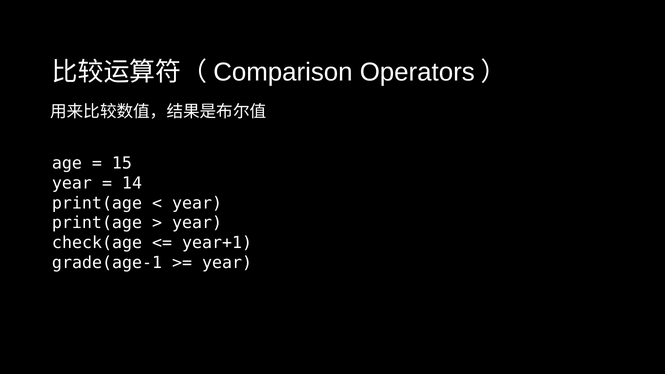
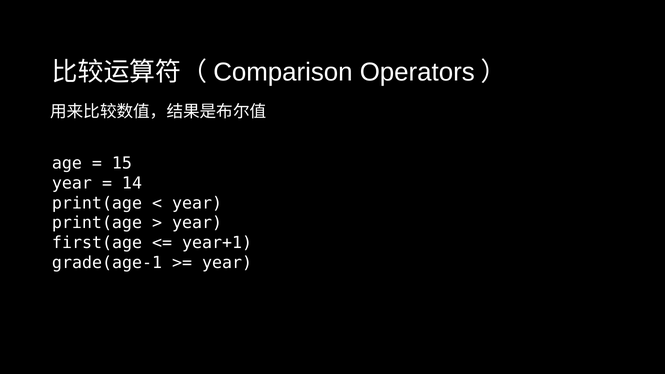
check(age: check(age -> first(age
